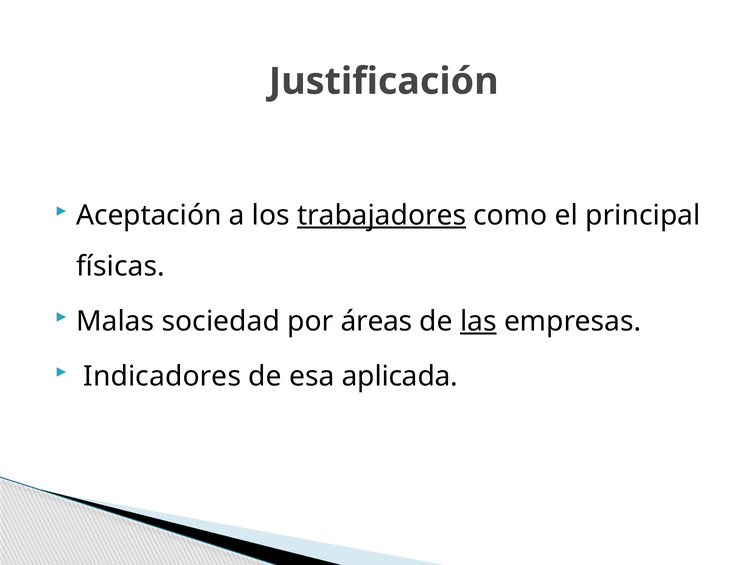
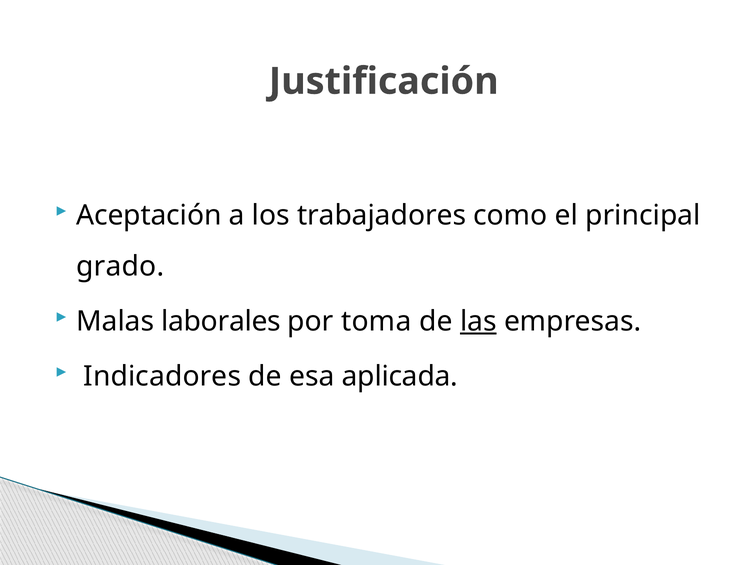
trabajadores underline: present -> none
físicas: físicas -> grado
sociedad: sociedad -> laborales
áreas: áreas -> toma
